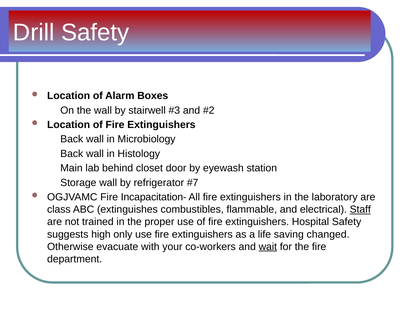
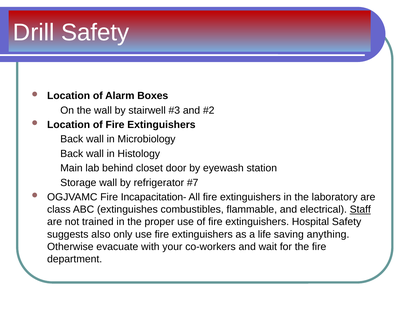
high: high -> also
changed: changed -> anything
wait underline: present -> none
